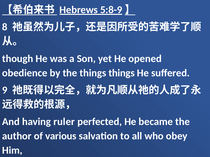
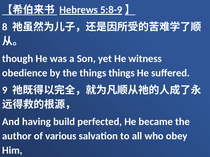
opened: opened -> witness
ruler: ruler -> build
